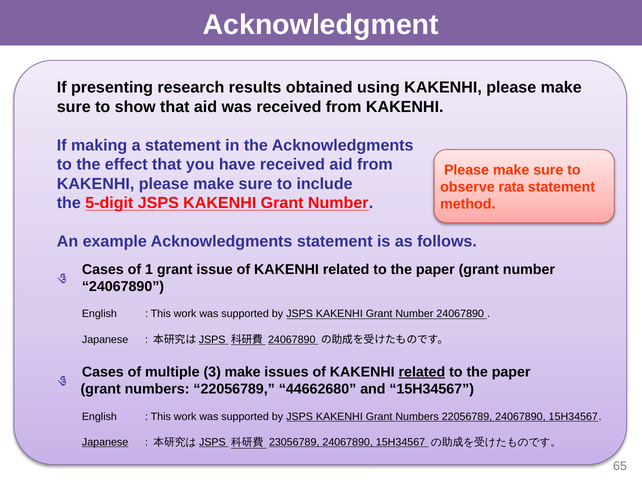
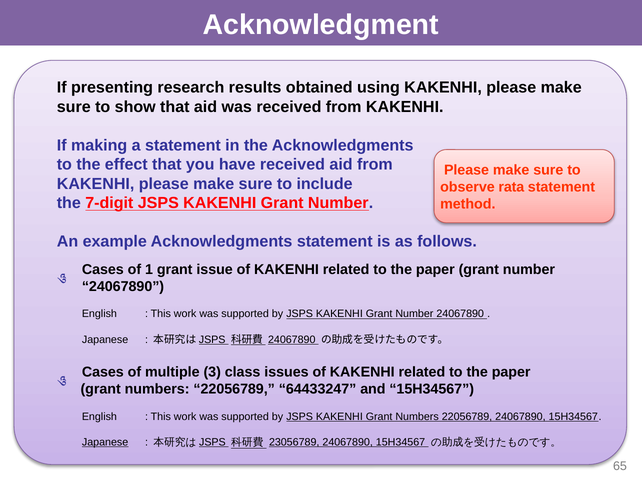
5-digit: 5-digit -> 7-digit
3 make: make -> class
related at (422, 372) underline: present -> none
44662680: 44662680 -> 64433247
